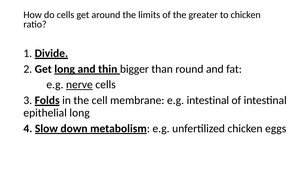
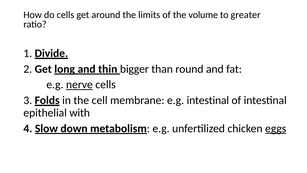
greater: greater -> volume
to chicken: chicken -> greater
epithelial long: long -> with
eggs underline: none -> present
